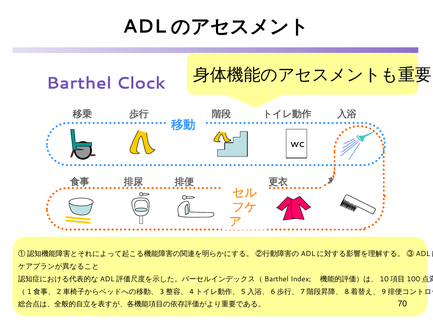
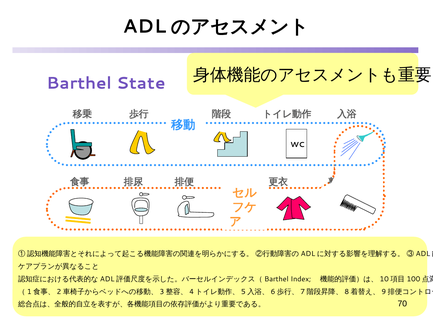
Clock: Clock -> State
